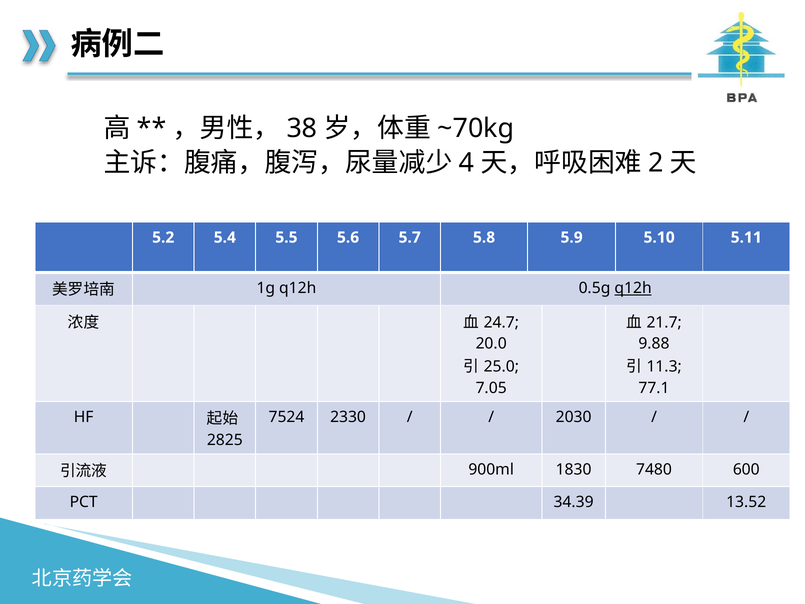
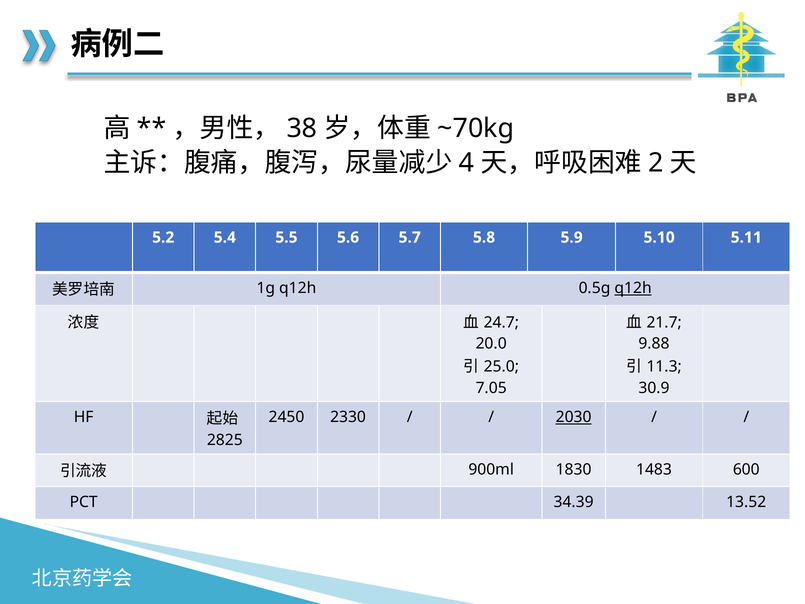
77.1: 77.1 -> 30.9
7524: 7524 -> 2450
2030 underline: none -> present
7480: 7480 -> 1483
